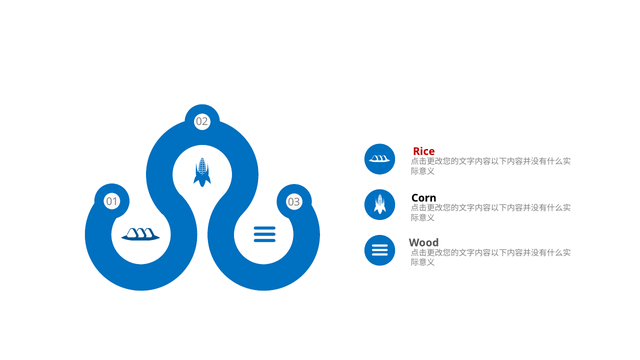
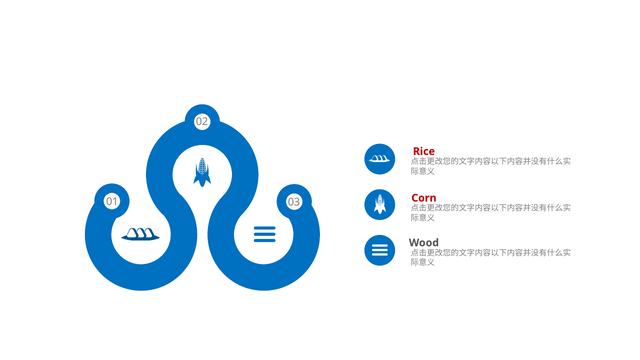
Corn colour: black -> red
